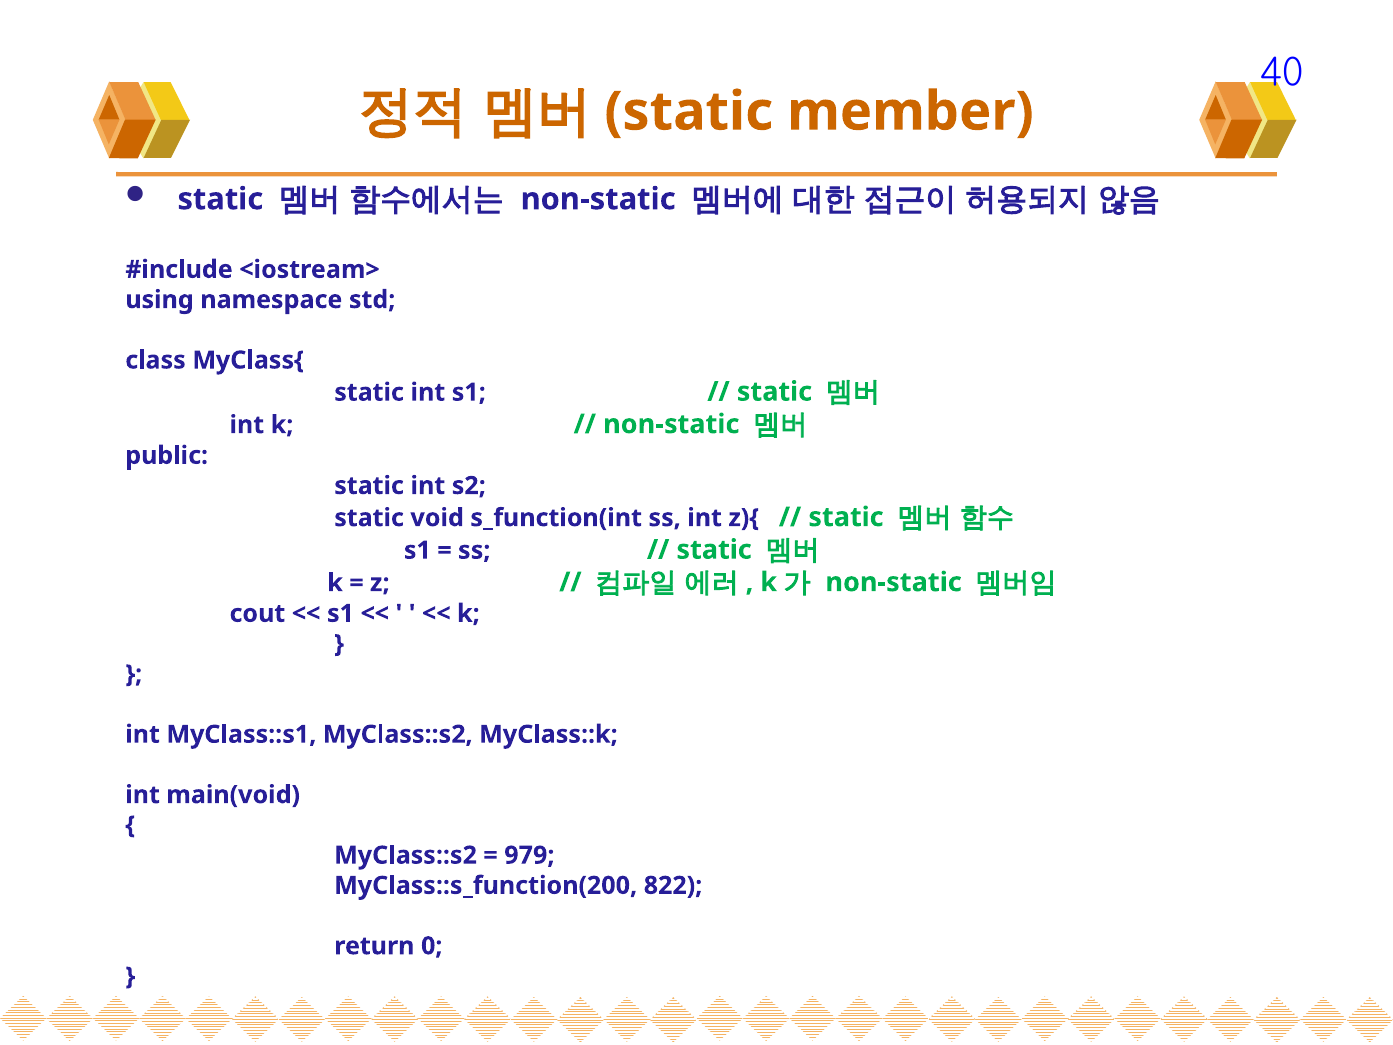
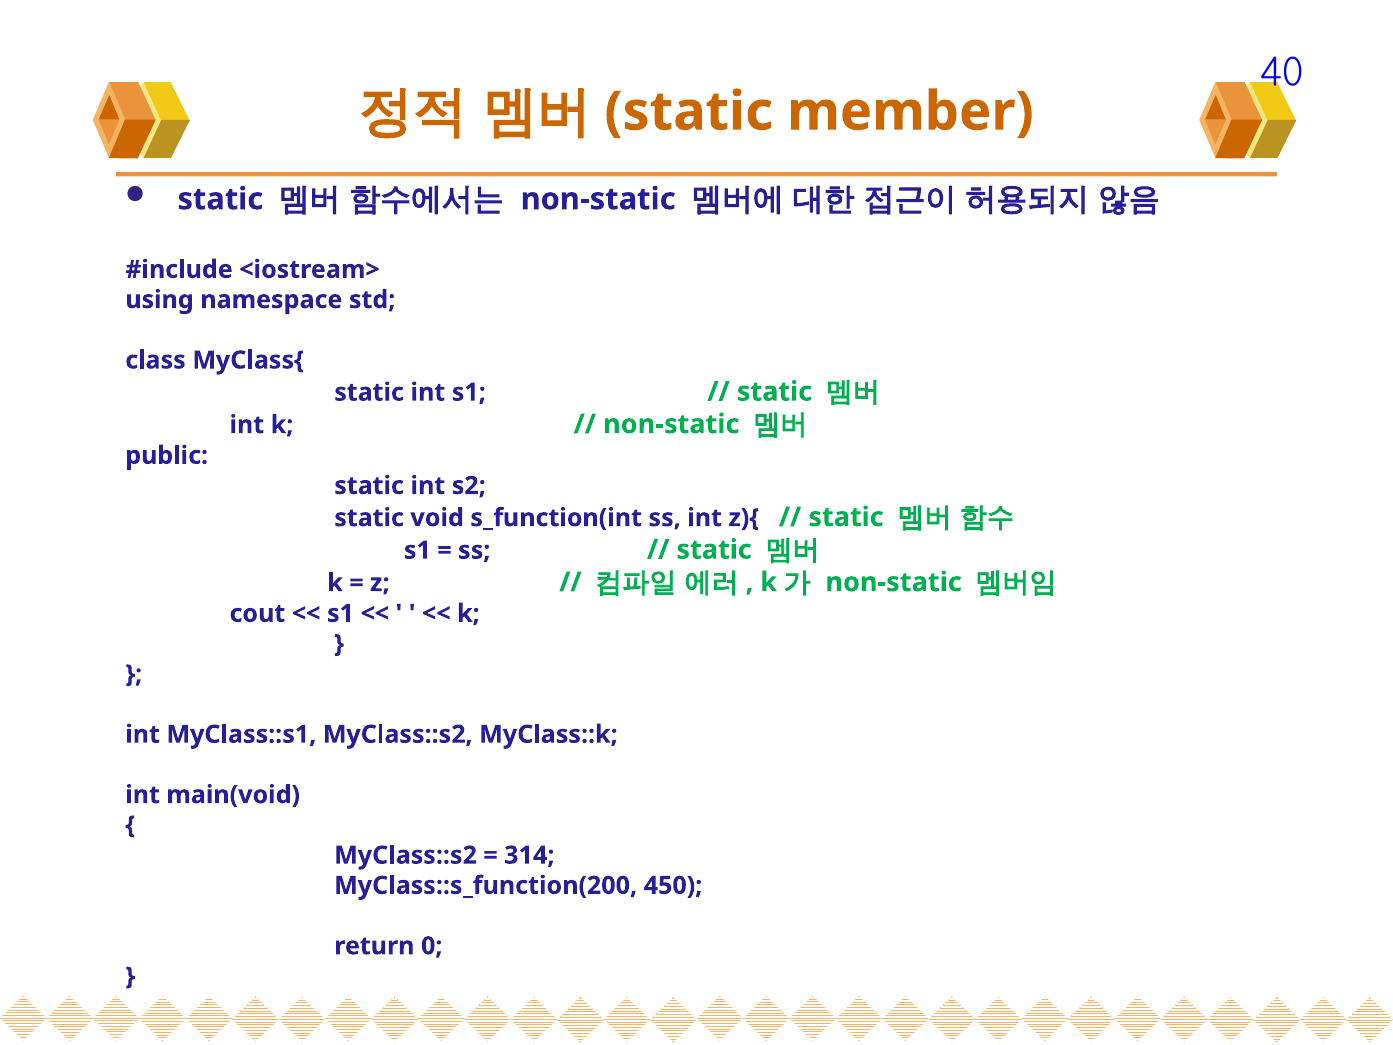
979: 979 -> 314
822: 822 -> 450
